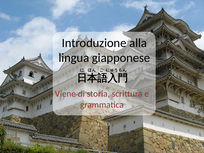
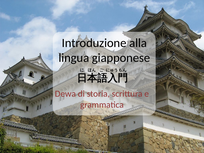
Viene: Viene -> Dewa
